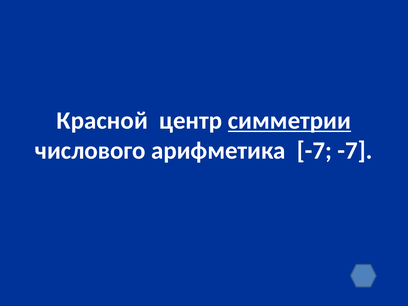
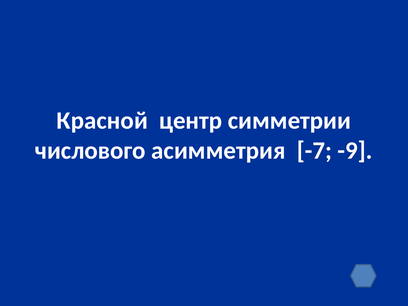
симметрии underline: present -> none
арифметика: арифметика -> асимметрия
-7 -7: -7 -> -9
